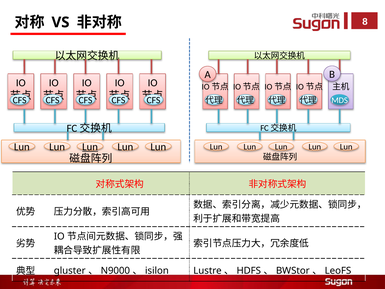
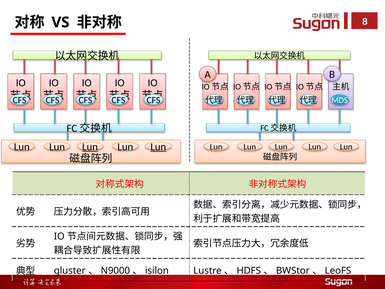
Lun at (158, 147) underline: none -> present
